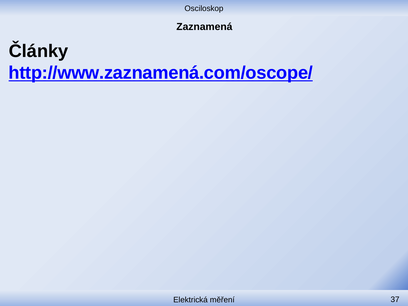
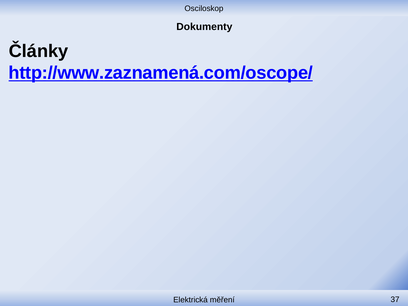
Zaznamená: Zaznamená -> Dokumenty
